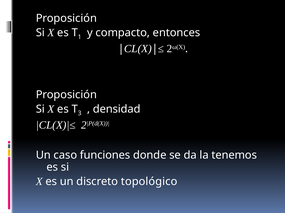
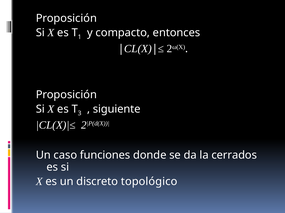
densidad: densidad -> siguiente
tenemos: tenemos -> cerrados
